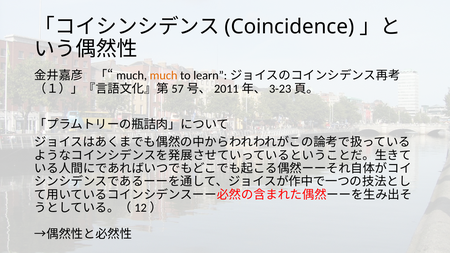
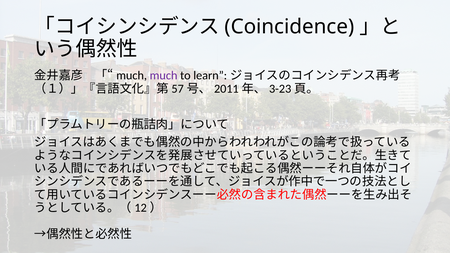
much colour: orange -> purple
